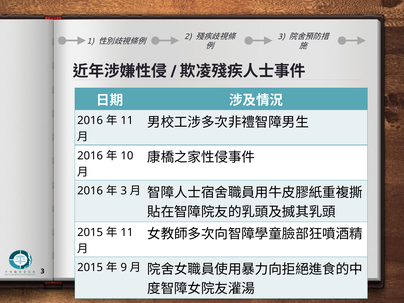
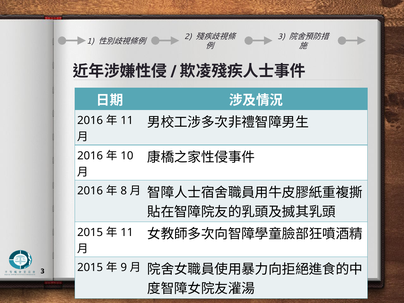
3 at (124, 191): 3 -> 8
